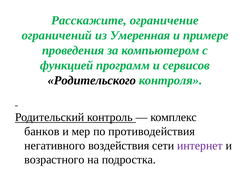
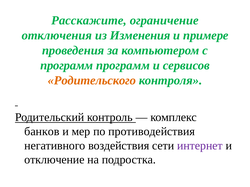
ограничений: ограничений -> отключения
Умеренная: Умеренная -> Изменения
функцией at (67, 66): функцией -> программ
Родительского colour: black -> orange
возрастного: возрастного -> отключение
